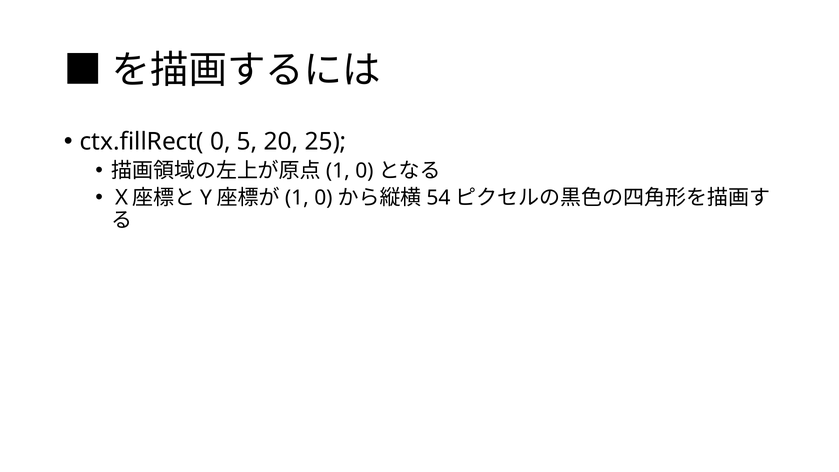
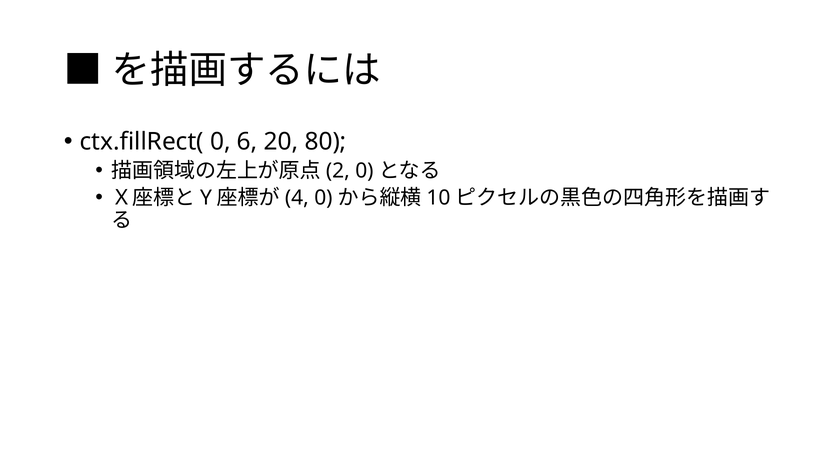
5: 5 -> 6
25: 25 -> 80
1 at (338, 171): 1 -> 2
1 at (297, 198): 1 -> 4
54: 54 -> 10
